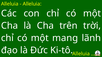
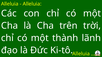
mang: mang -> thành
